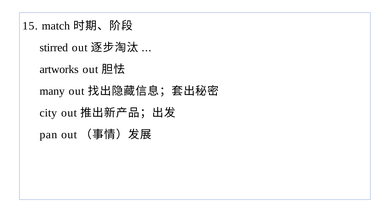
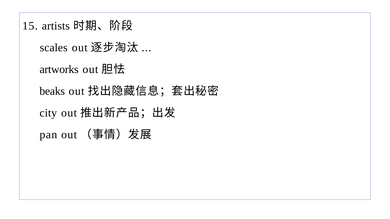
match: match -> artists
stirred: stirred -> scales
many: many -> beaks
